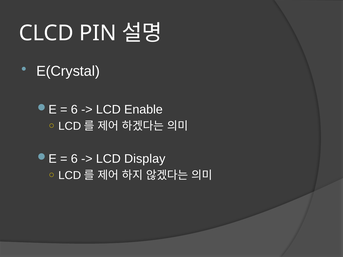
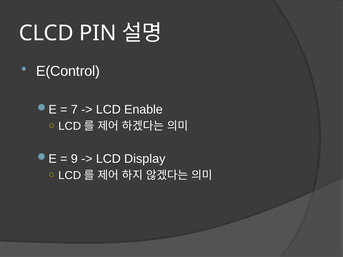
E(Crystal: E(Crystal -> E(Control
6 at (74, 110): 6 -> 7
6 at (74, 159): 6 -> 9
